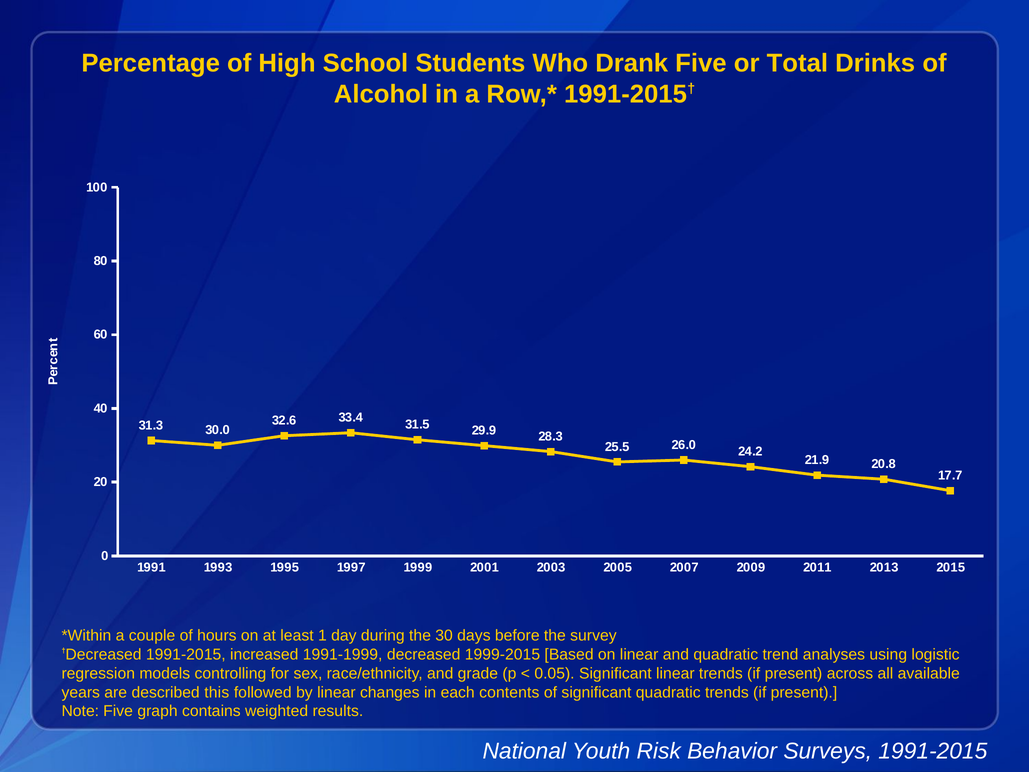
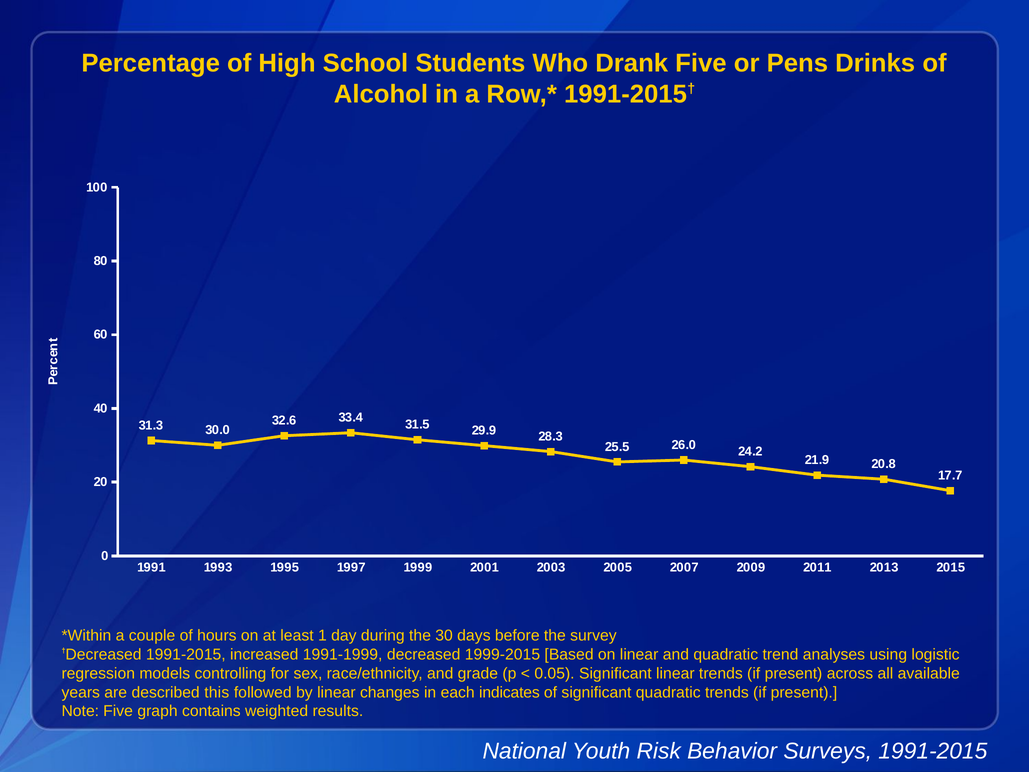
Total: Total -> Pens
contents: contents -> indicates
